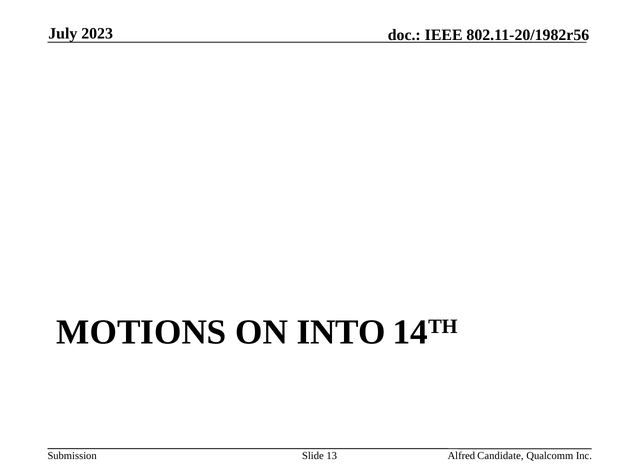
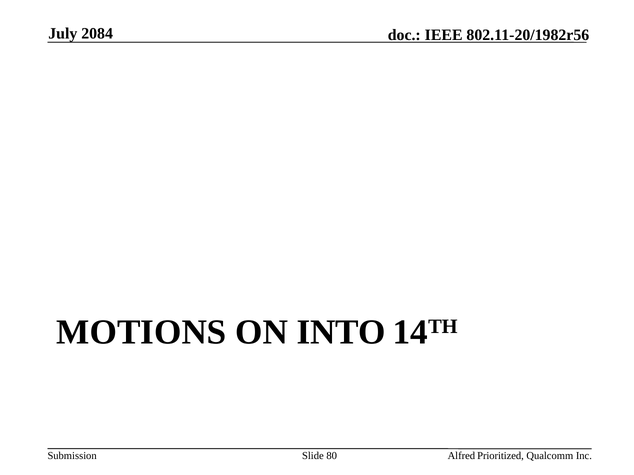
2023: 2023 -> 2084
13: 13 -> 80
Candidate: Candidate -> Prioritized
